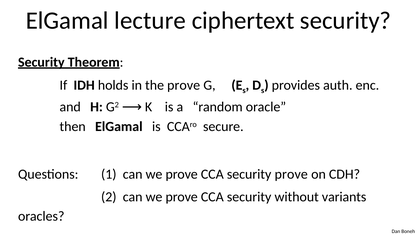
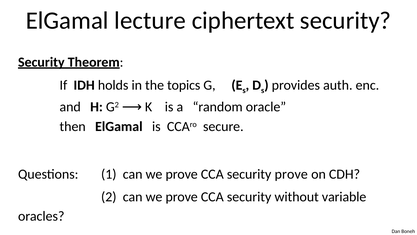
the prove: prove -> topics
variants: variants -> variable
